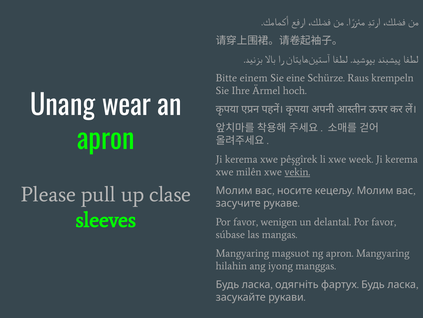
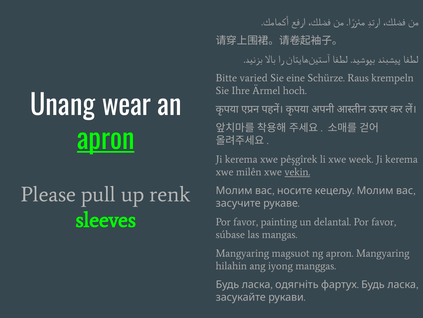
einem: einem -> varied
apron at (106, 139) underline: none -> present
clase: clase -> renk
wenigen: wenigen -> painting
